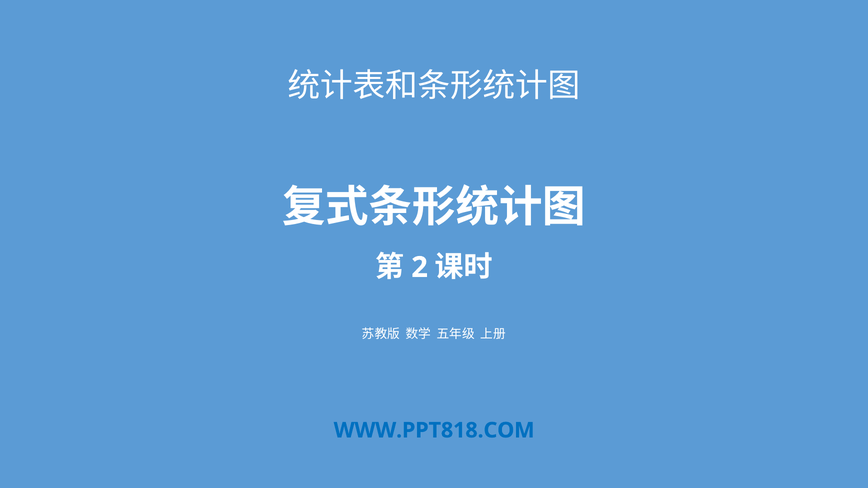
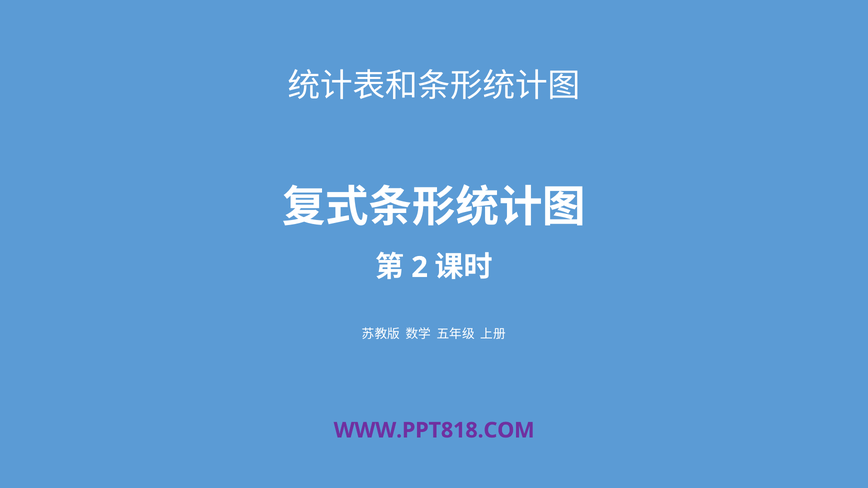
WWW.PPT818.COM colour: blue -> purple
